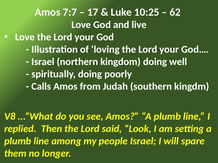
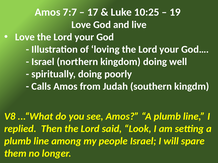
62: 62 -> 19
